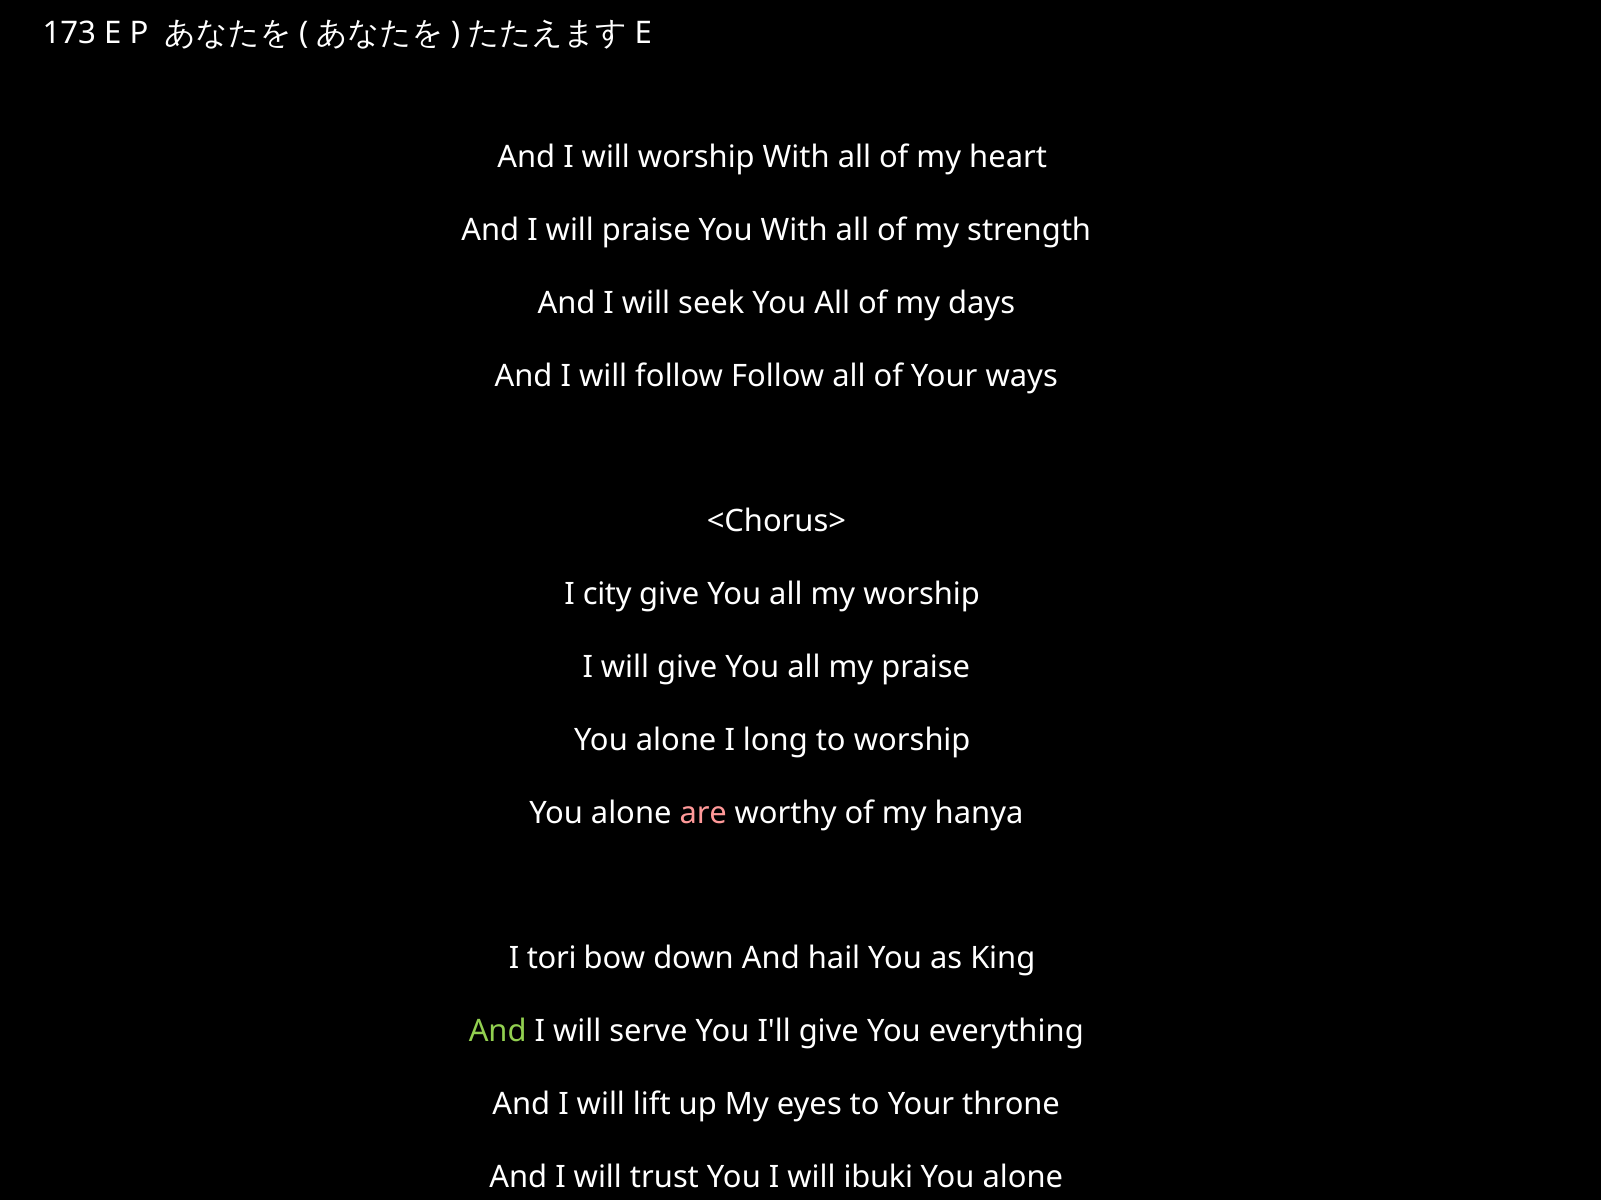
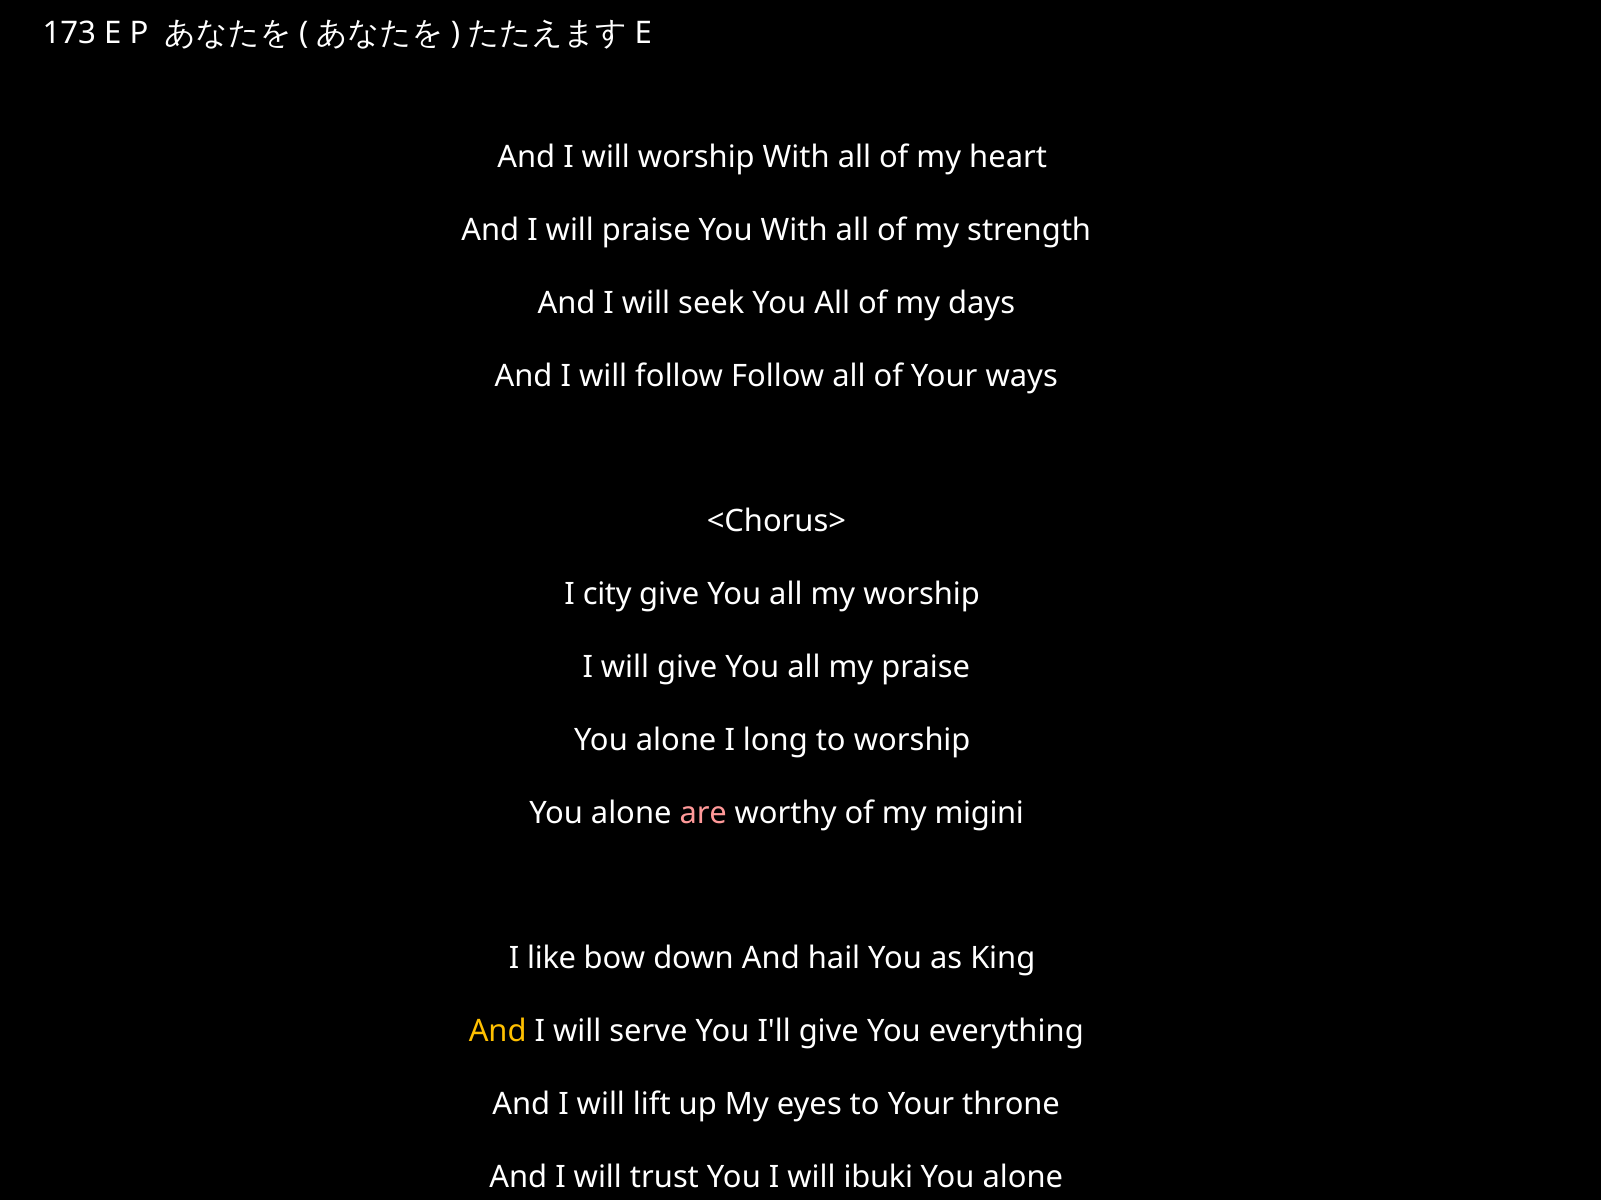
hanya: hanya -> migini
tori: tori -> like
And at (498, 1032) colour: light green -> yellow
